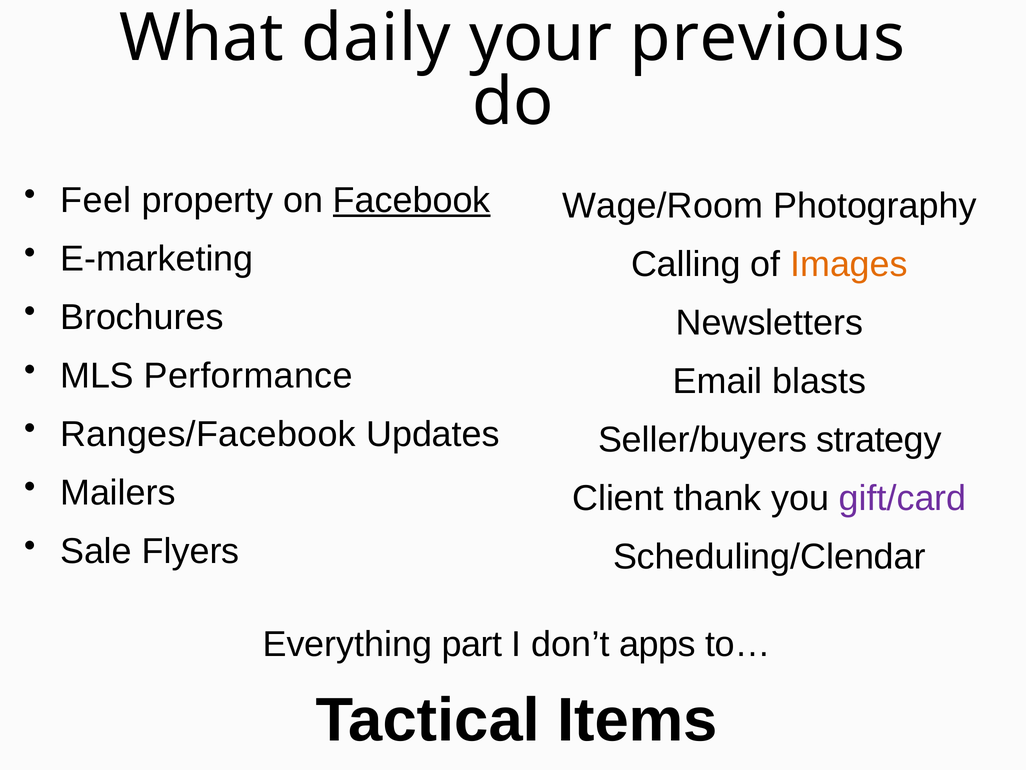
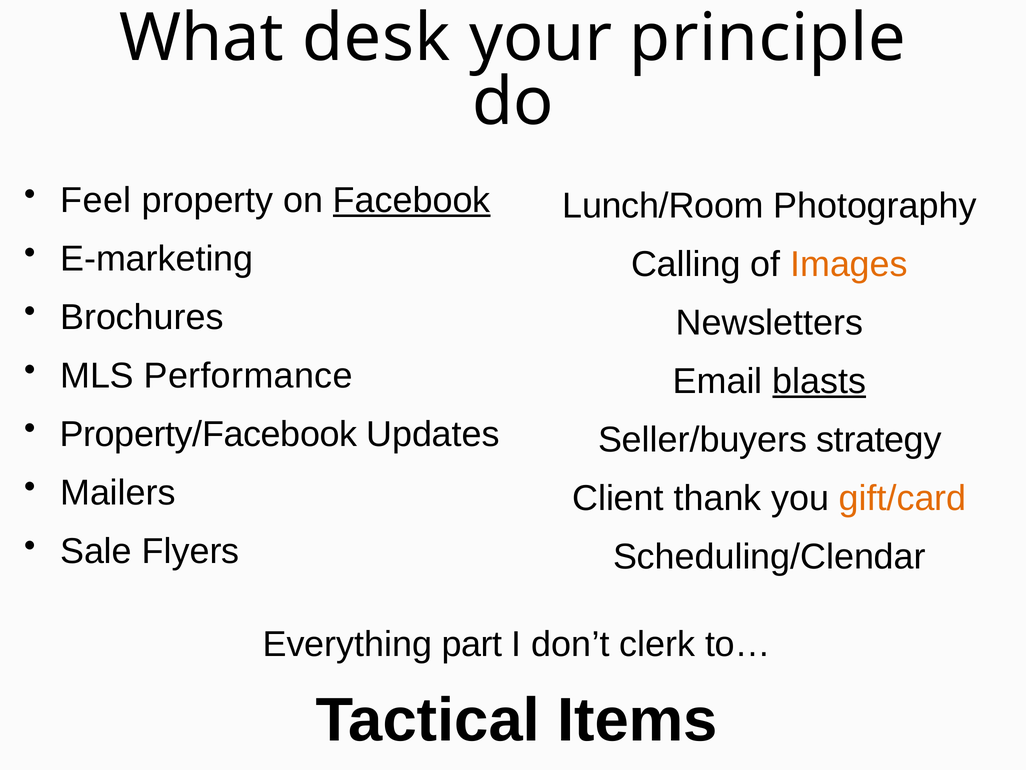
daily: daily -> desk
previous: previous -> principle
Wage/Room: Wage/Room -> Lunch/Room
blasts underline: none -> present
Ranges/Facebook: Ranges/Facebook -> Property/Facebook
gift/card colour: purple -> orange
apps: apps -> clerk
